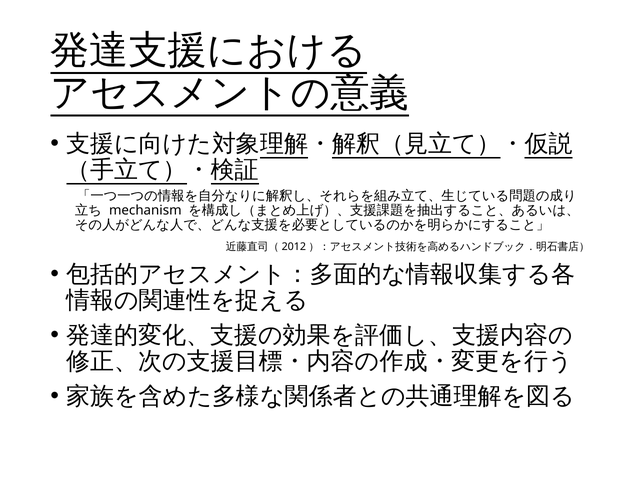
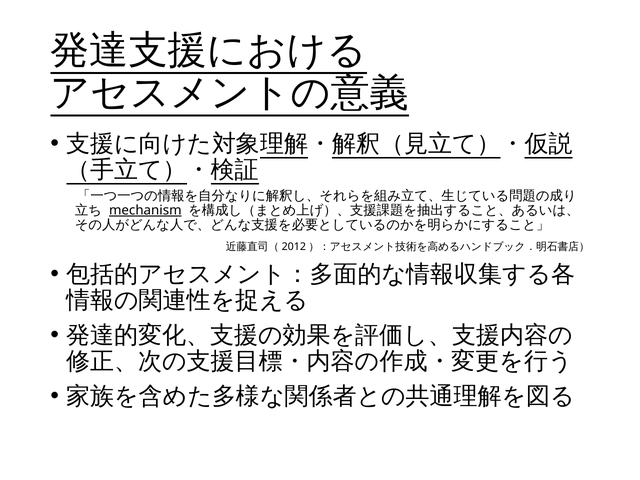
mechanism underline: none -> present
